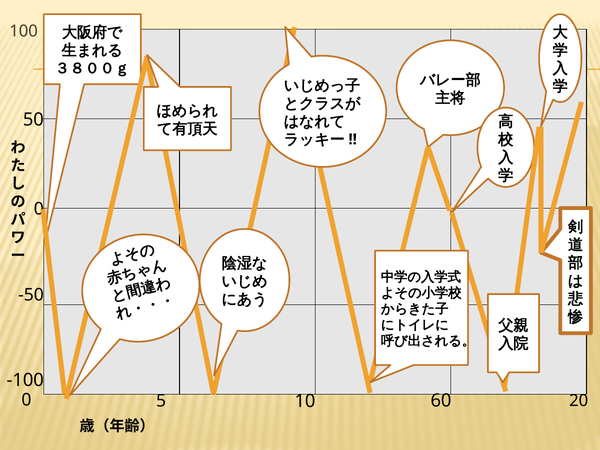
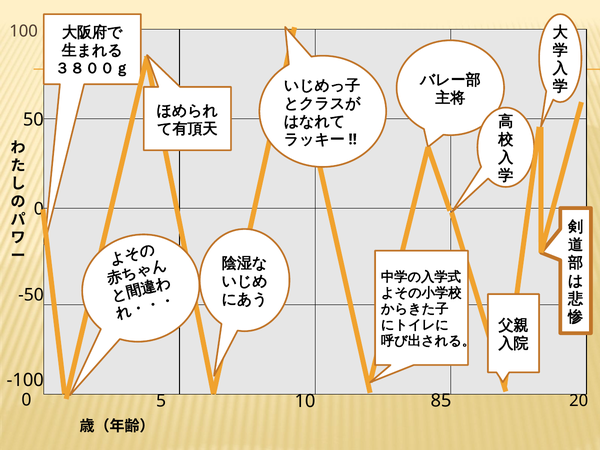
60: 60 -> 85
